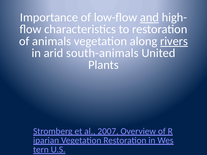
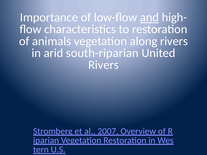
rivers at (174, 41) underline: present -> none
south-animals: south-animals -> south-riparian
Plants at (104, 65): Plants -> Rivers
